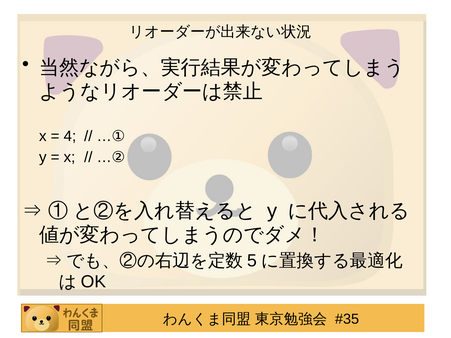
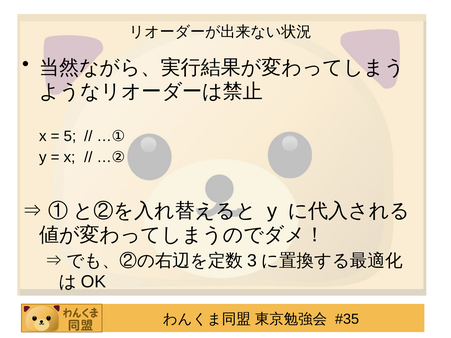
4: 4 -> 5
5: 5 -> 3
